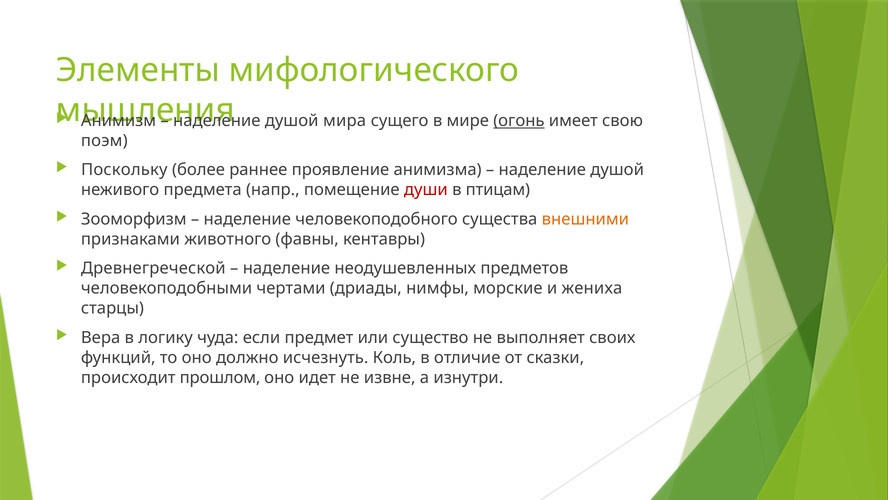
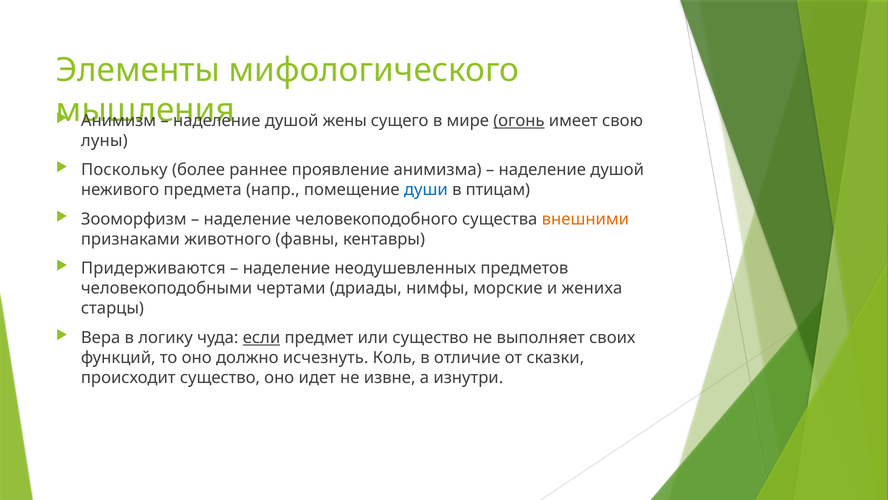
мира: мира -> жены
поэм: поэм -> луны
души colour: red -> blue
Древнегреческой: Древнегреческой -> Придерживаются
если underline: none -> present
происходит прошлом: прошлом -> существо
